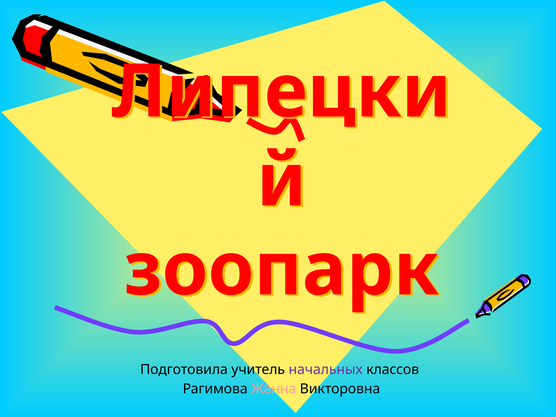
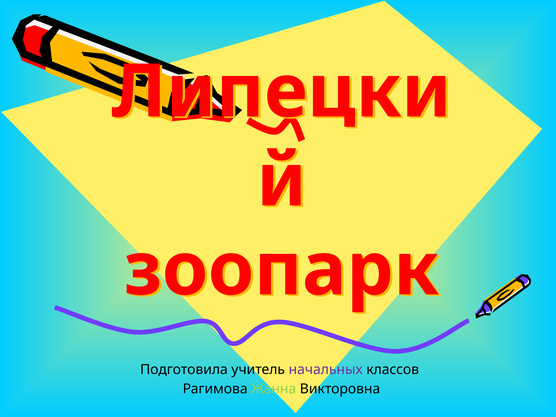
Жанна colour: pink -> light green
